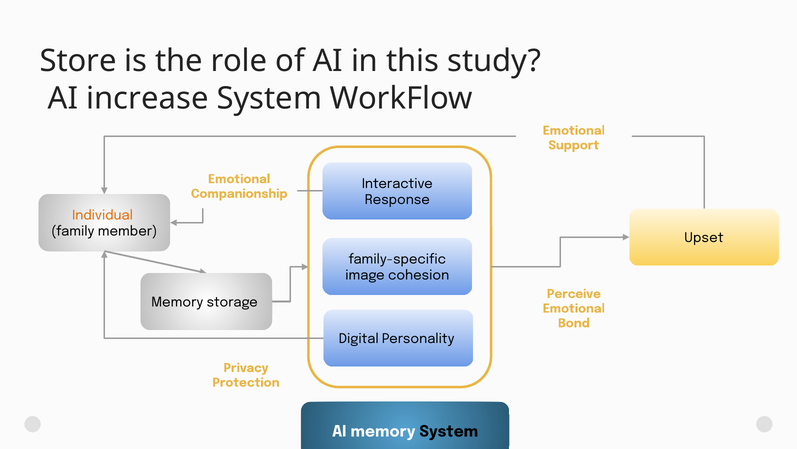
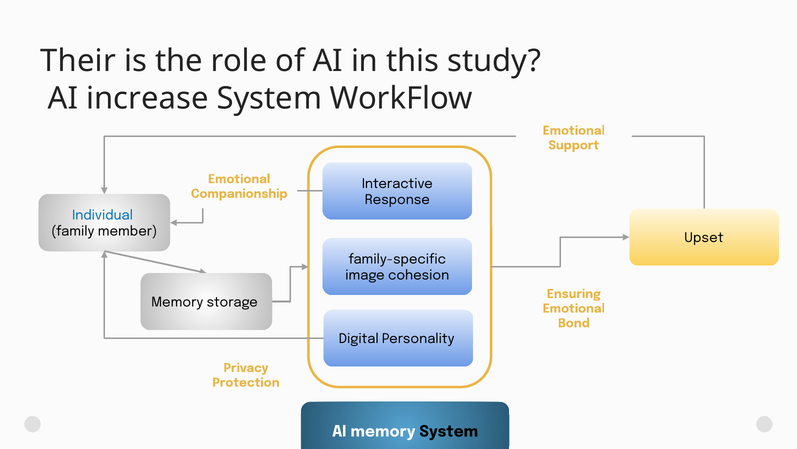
Store: Store -> Their
Individual colour: orange -> blue
Perceive: Perceive -> Ensuring
